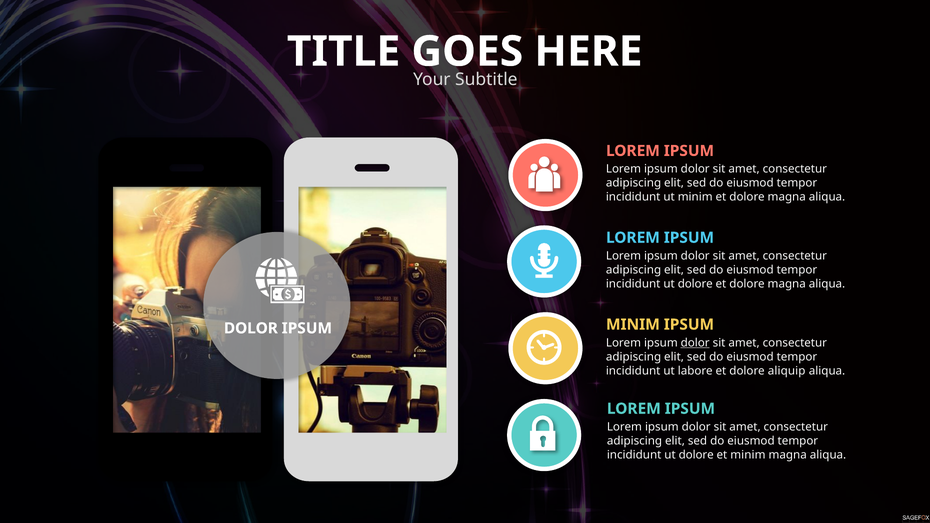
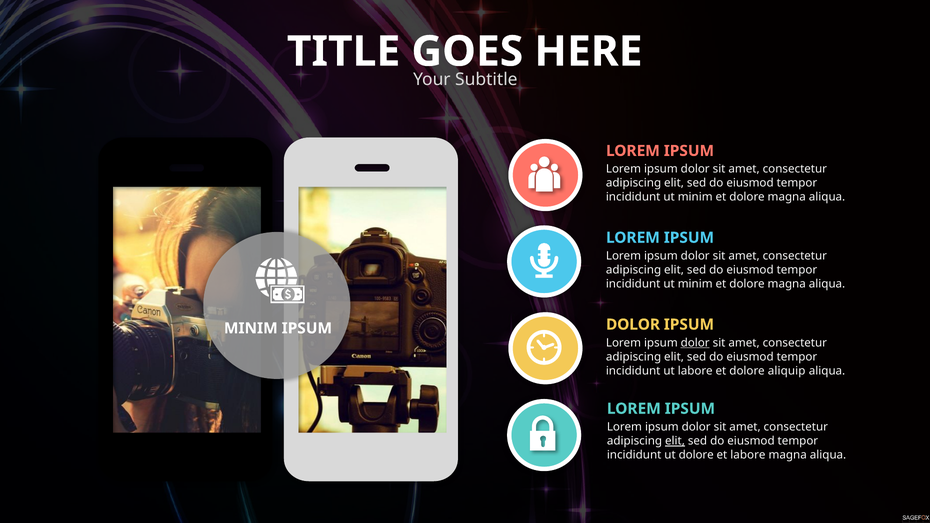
dolore at (695, 284): dolore -> minim
MINIM at (633, 325): MINIM -> DOLOR
DOLOR at (251, 328): DOLOR -> MINIM
elit at (675, 441) underline: none -> present
et minim: minim -> labore
